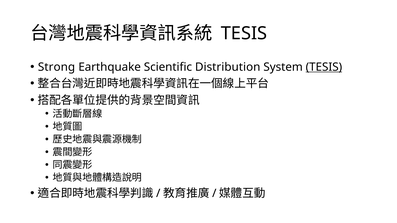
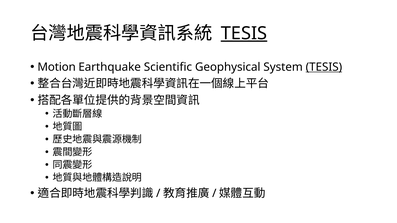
TESIS at (244, 33) underline: none -> present
Strong: Strong -> Motion
Distribution: Distribution -> Geophysical
